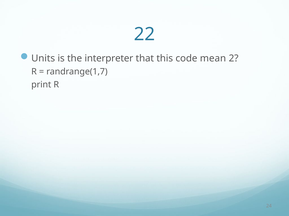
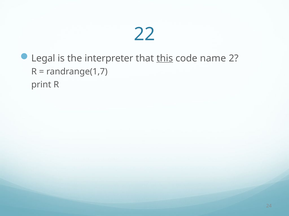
Units: Units -> Legal
this underline: none -> present
mean: mean -> name
